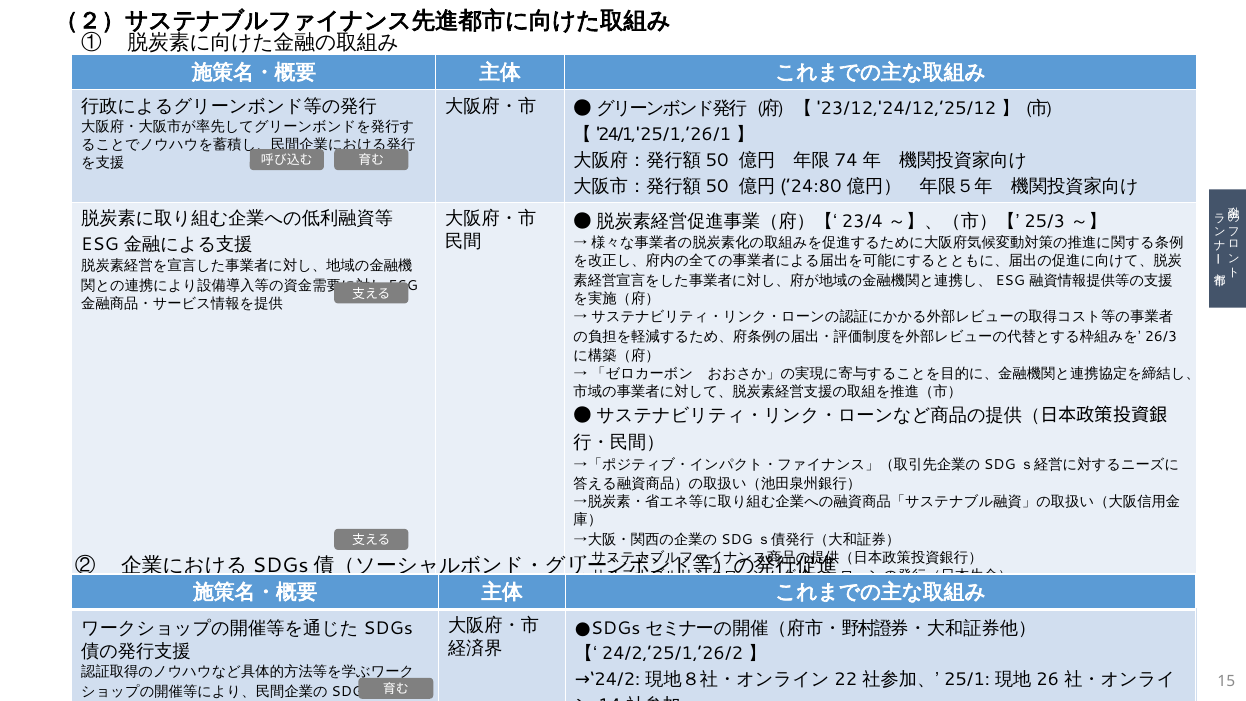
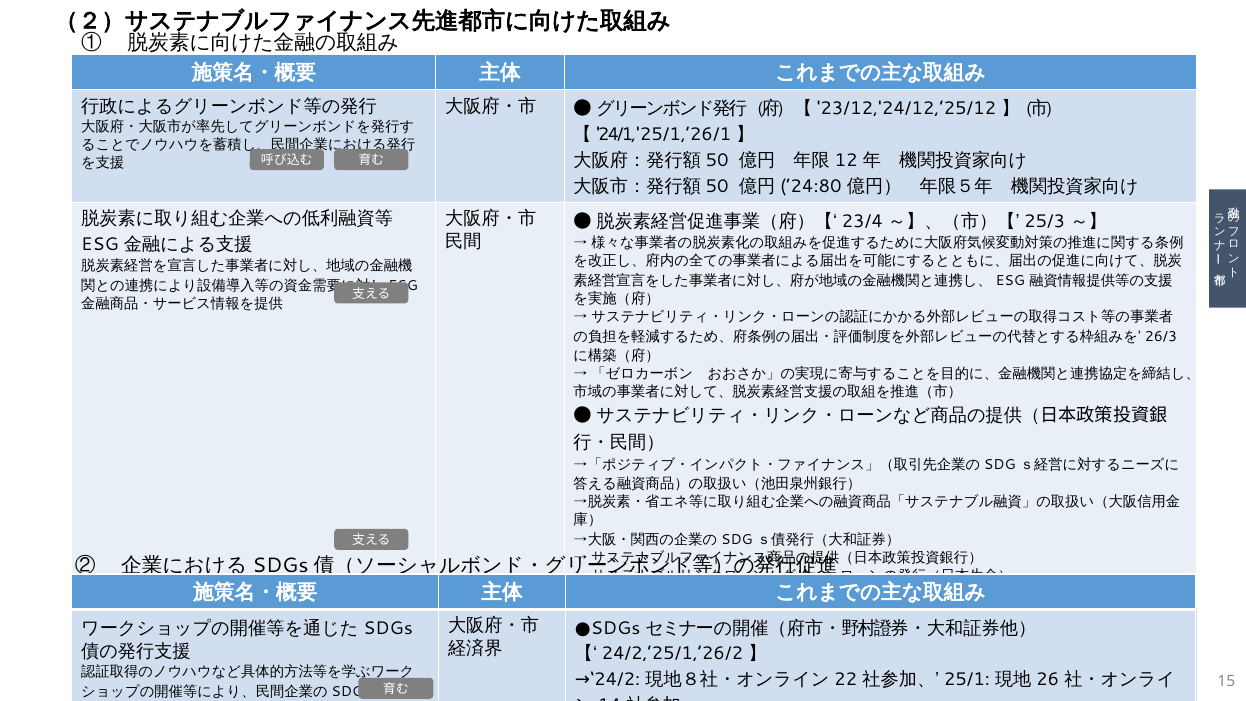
74: 74 -> 12
